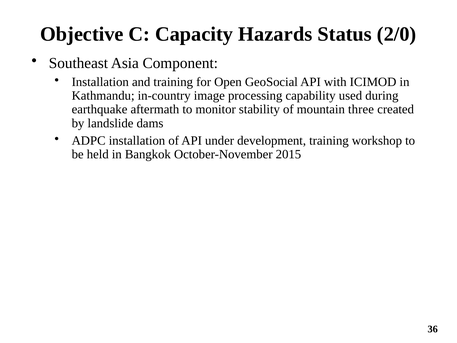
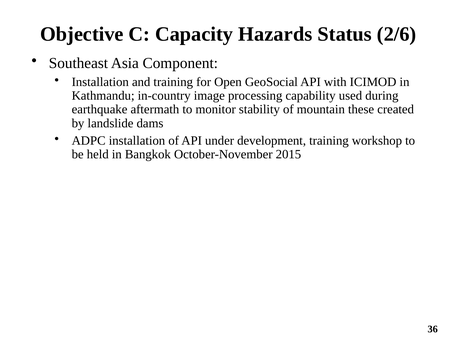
2/0: 2/0 -> 2/6
three: three -> these
